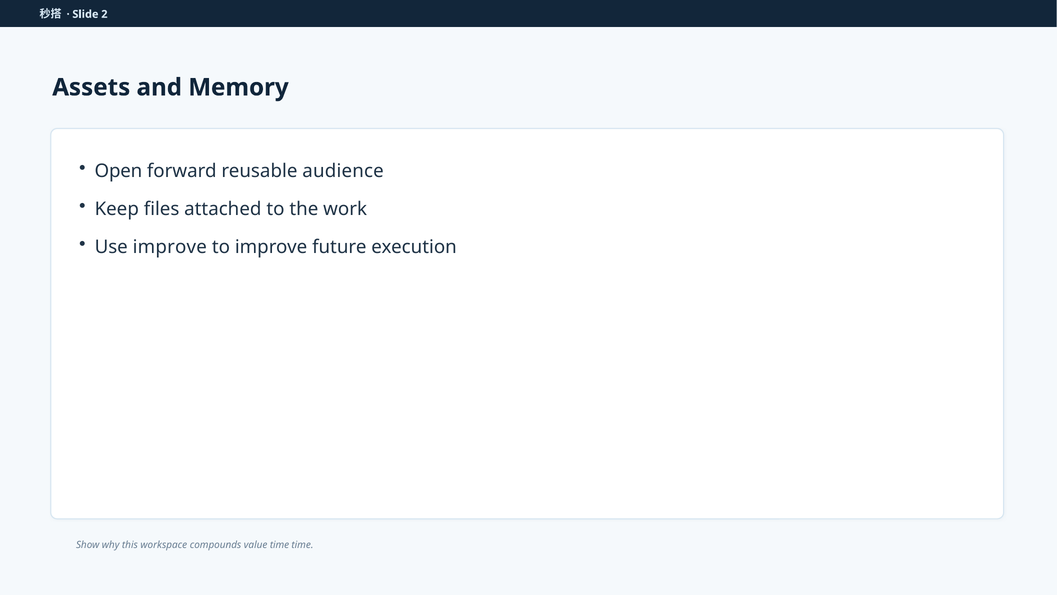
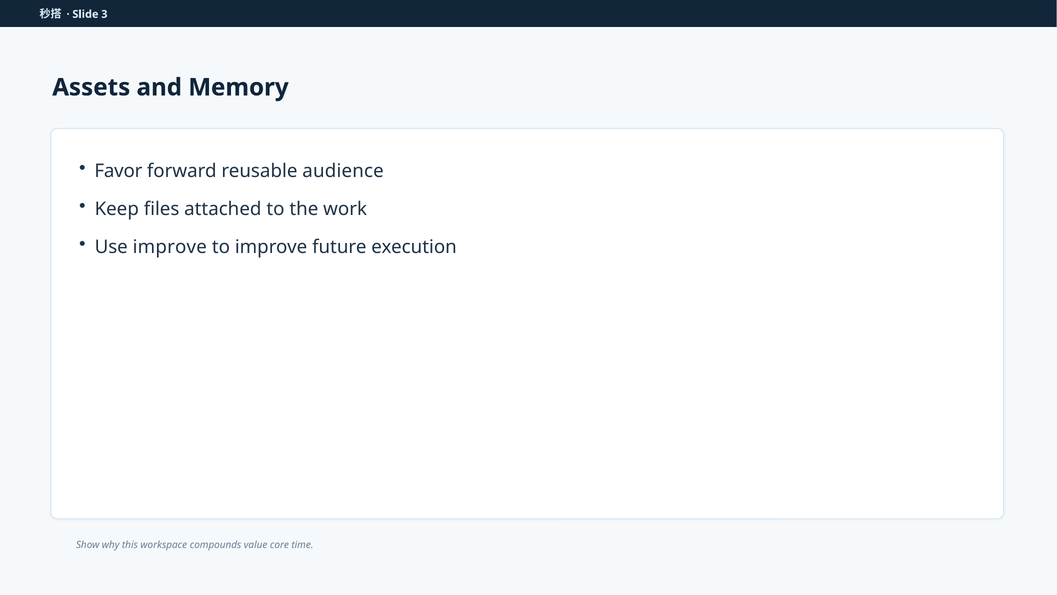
2: 2 -> 3
Open: Open -> Favor
value time: time -> core
